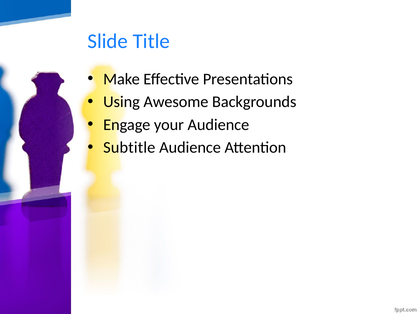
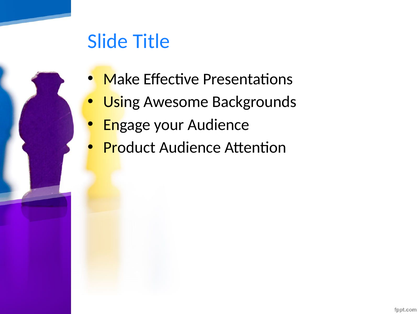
Subtitle: Subtitle -> Product
